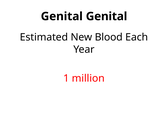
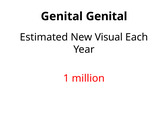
Blood: Blood -> Visual
